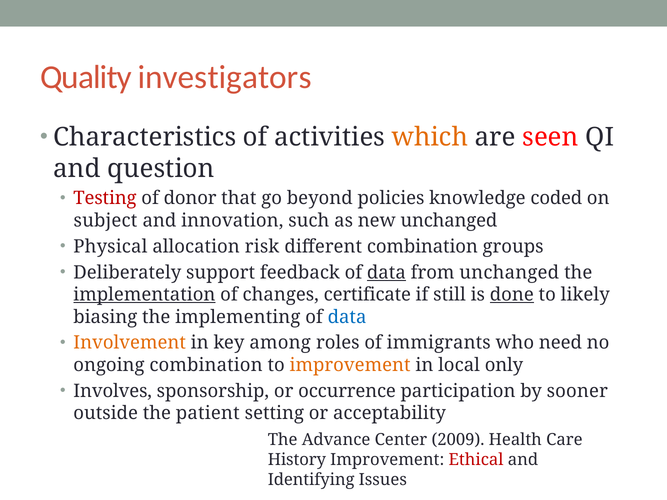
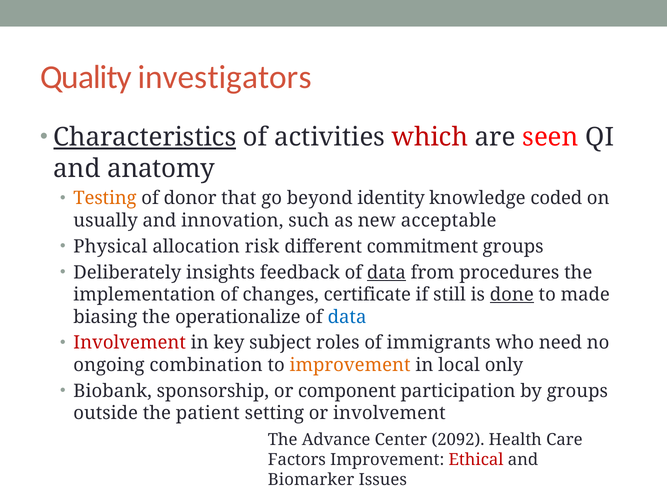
Characteristics underline: none -> present
which colour: orange -> red
question: question -> anatomy
Testing colour: red -> orange
policies: policies -> identity
subject: subject -> usually
new unchanged: unchanged -> acceptable
different combination: combination -> commitment
support: support -> insights
from unchanged: unchanged -> procedures
implementation underline: present -> none
likely: likely -> made
implementing: implementing -> operationalize
Involvement at (130, 343) colour: orange -> red
among: among -> subject
Involves: Involves -> Biobank
occurrence: occurrence -> component
by sooner: sooner -> groups
or acceptability: acceptability -> involvement
2009: 2009 -> 2092
History: History -> Factors
Identifying: Identifying -> Biomarker
